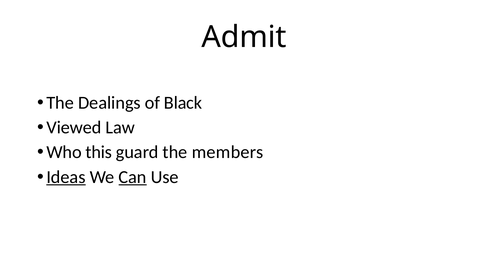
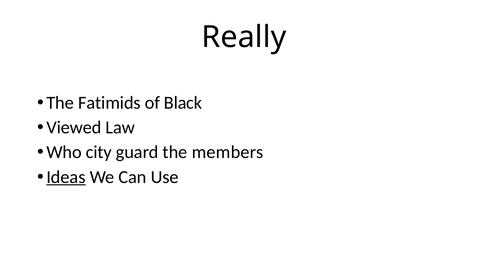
Admit: Admit -> Really
Dealings: Dealings -> Fatimids
this: this -> city
Can underline: present -> none
